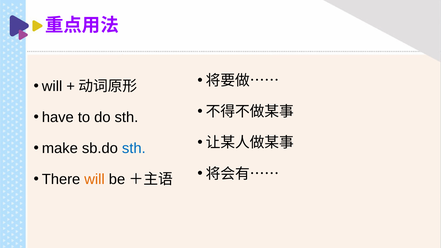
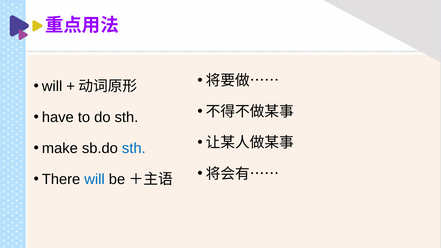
will at (95, 180) colour: orange -> blue
